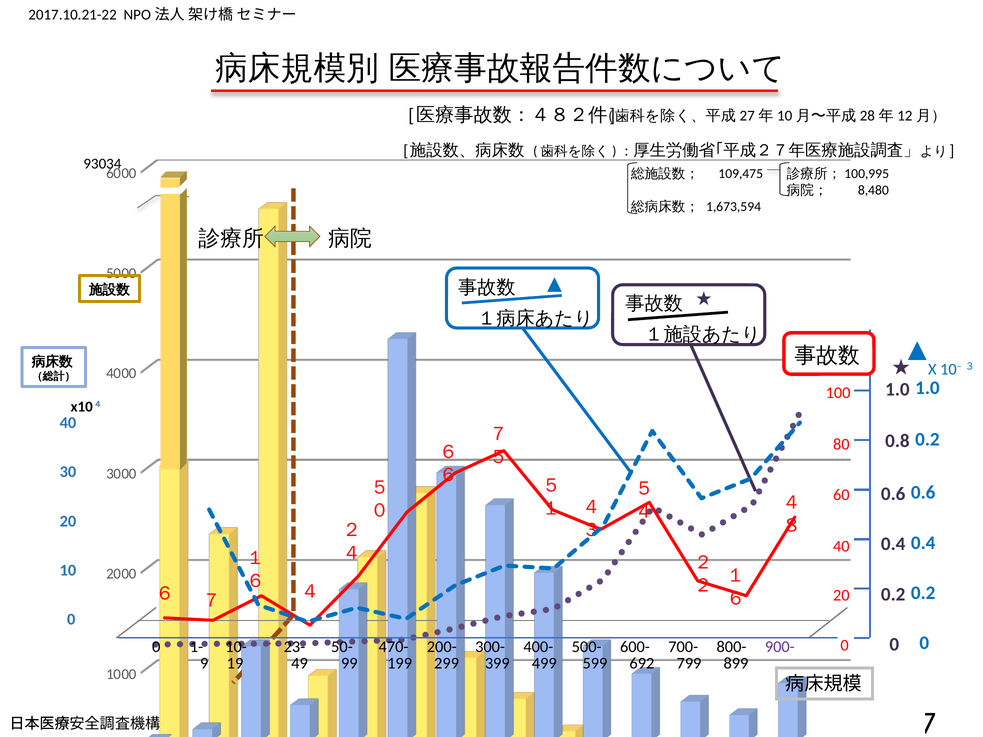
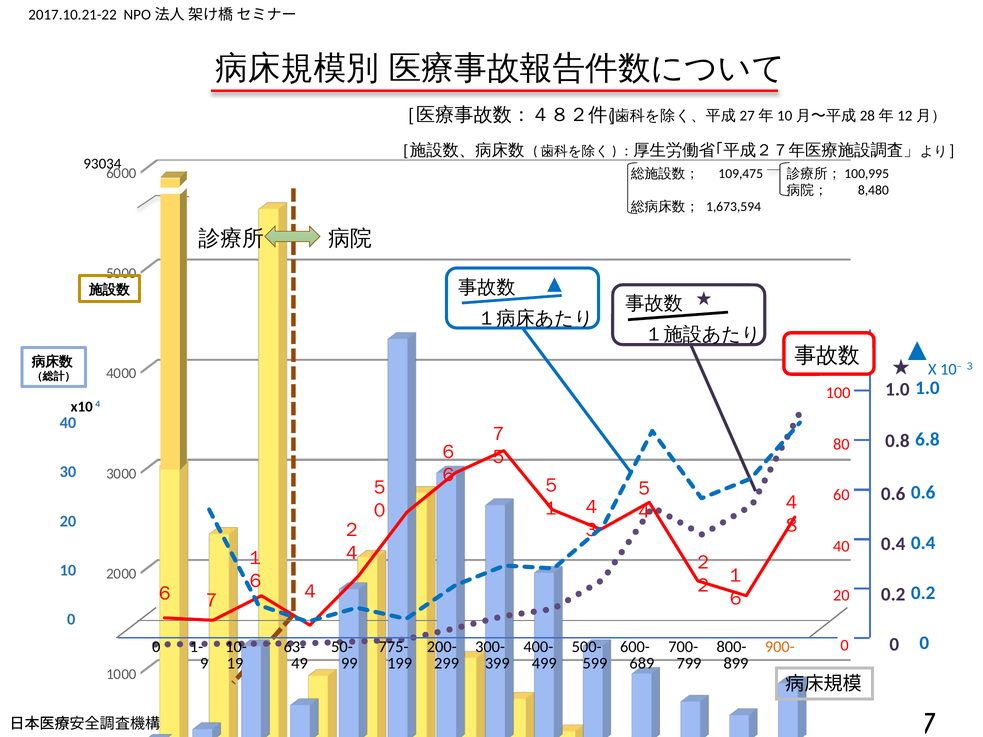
0.2 at (927, 440): 0.2 -> 6.8
23-: 23- -> 63-
470-: 470- -> 775-
900- colour: purple -> orange
692: 692 -> 689
